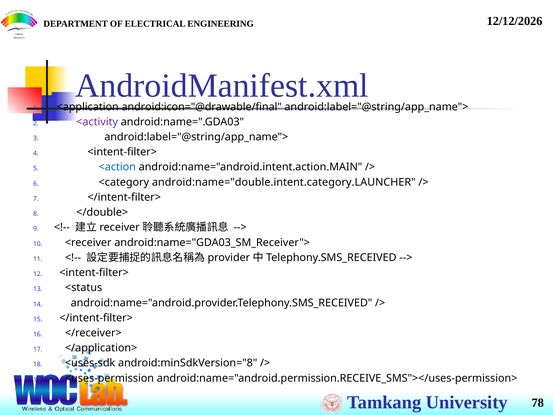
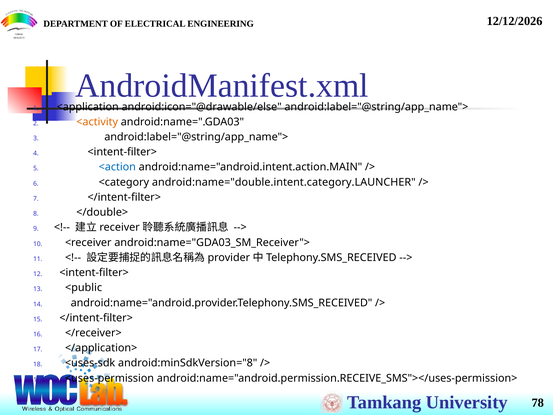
android:icon="@drawable/final: android:icon="@drawable/final -> android:icon="@drawable/else
<activity colour: purple -> orange
<status: <status -> <public
